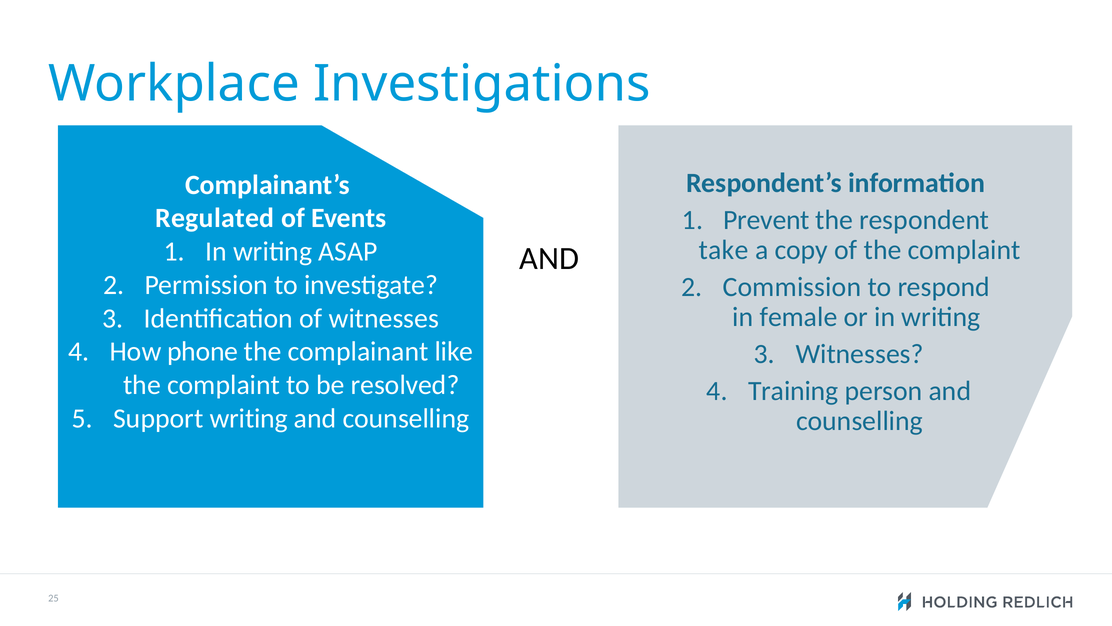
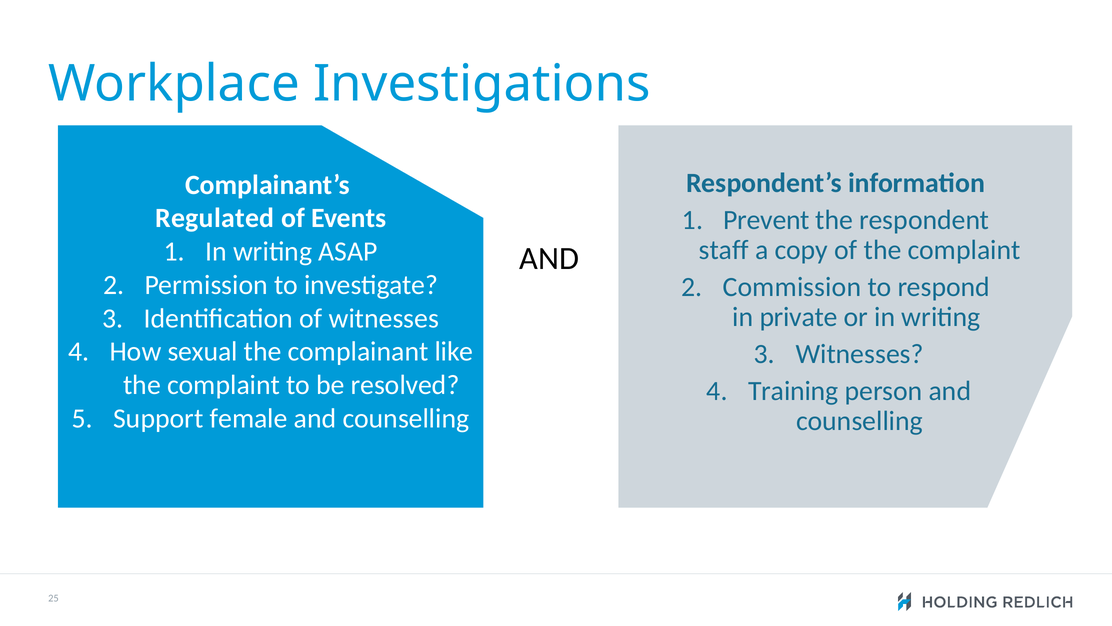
take: take -> staff
female: female -> private
phone: phone -> sexual
Support writing: writing -> female
